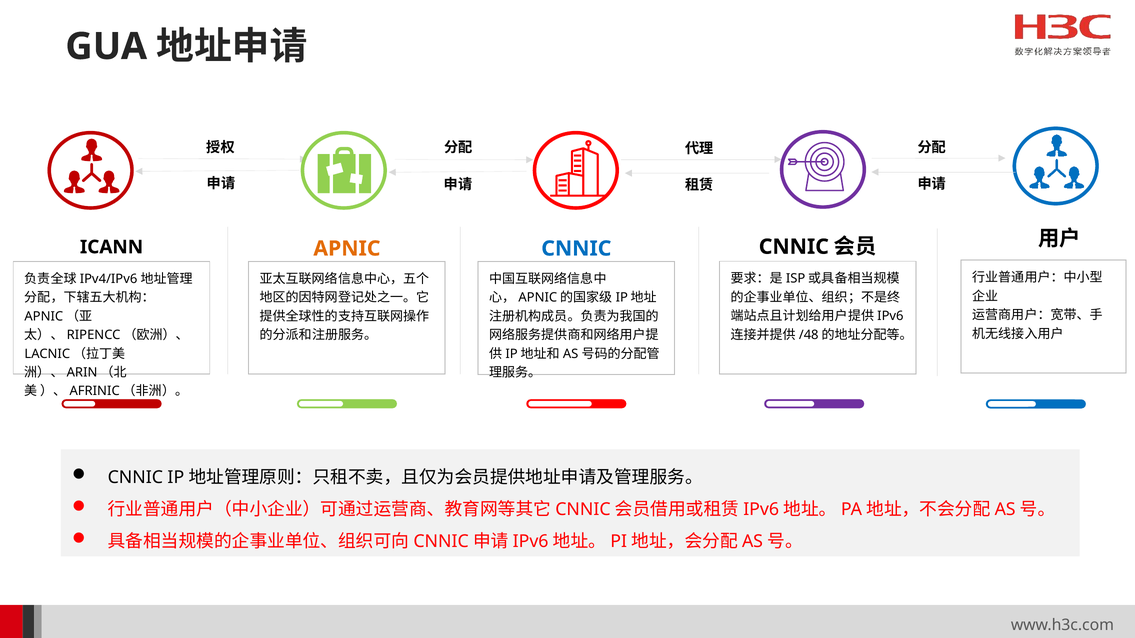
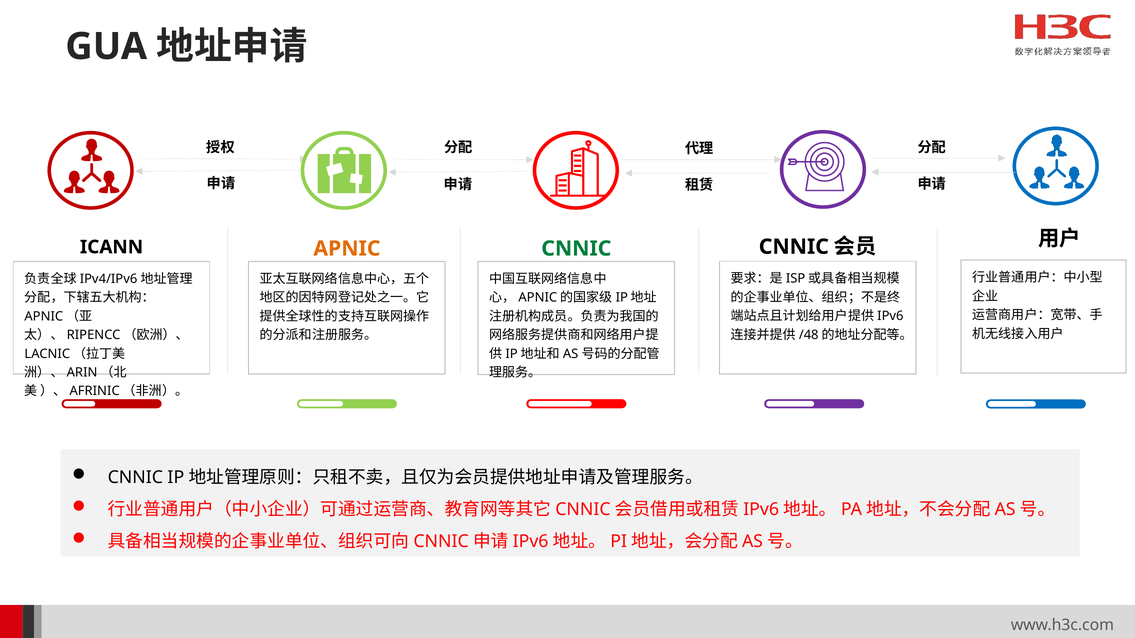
CNNIC at (576, 249) colour: blue -> green
